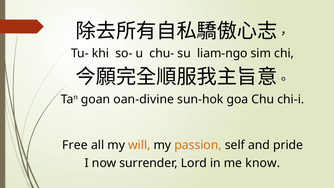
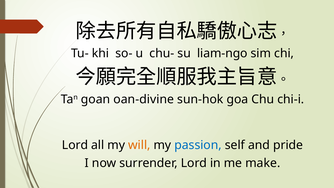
Free at (75, 145): Free -> Lord
passion colour: orange -> blue
know: know -> make
